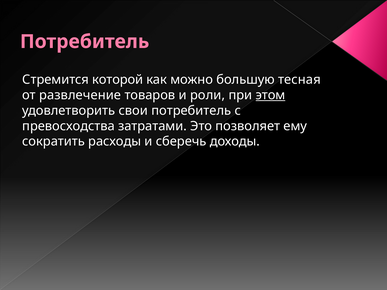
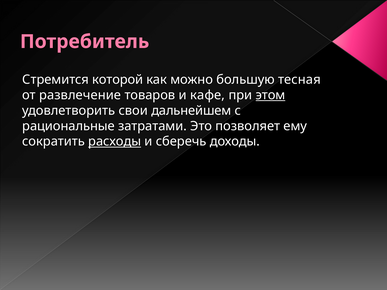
роли: роли -> кафе
свои потребитель: потребитель -> дальнейшем
превосходства: превосходства -> рациональные
расходы underline: none -> present
